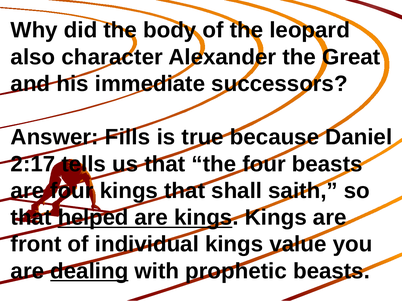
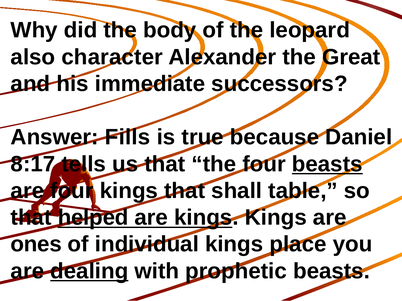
2:17: 2:17 -> 8:17
beasts at (327, 164) underline: none -> present
saith: saith -> table
front: front -> ones
value: value -> place
